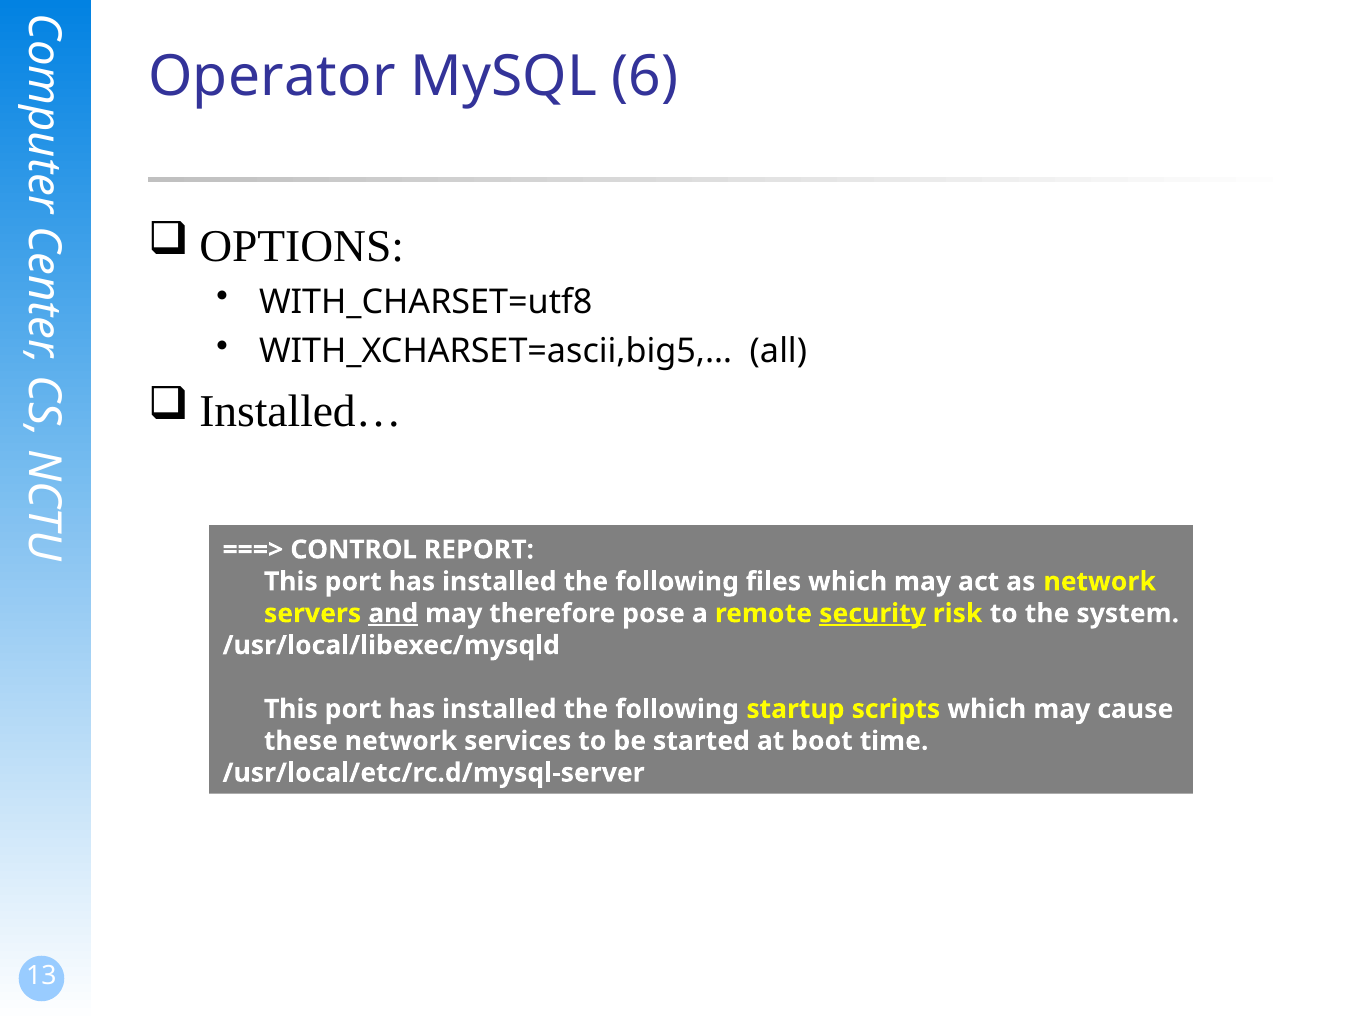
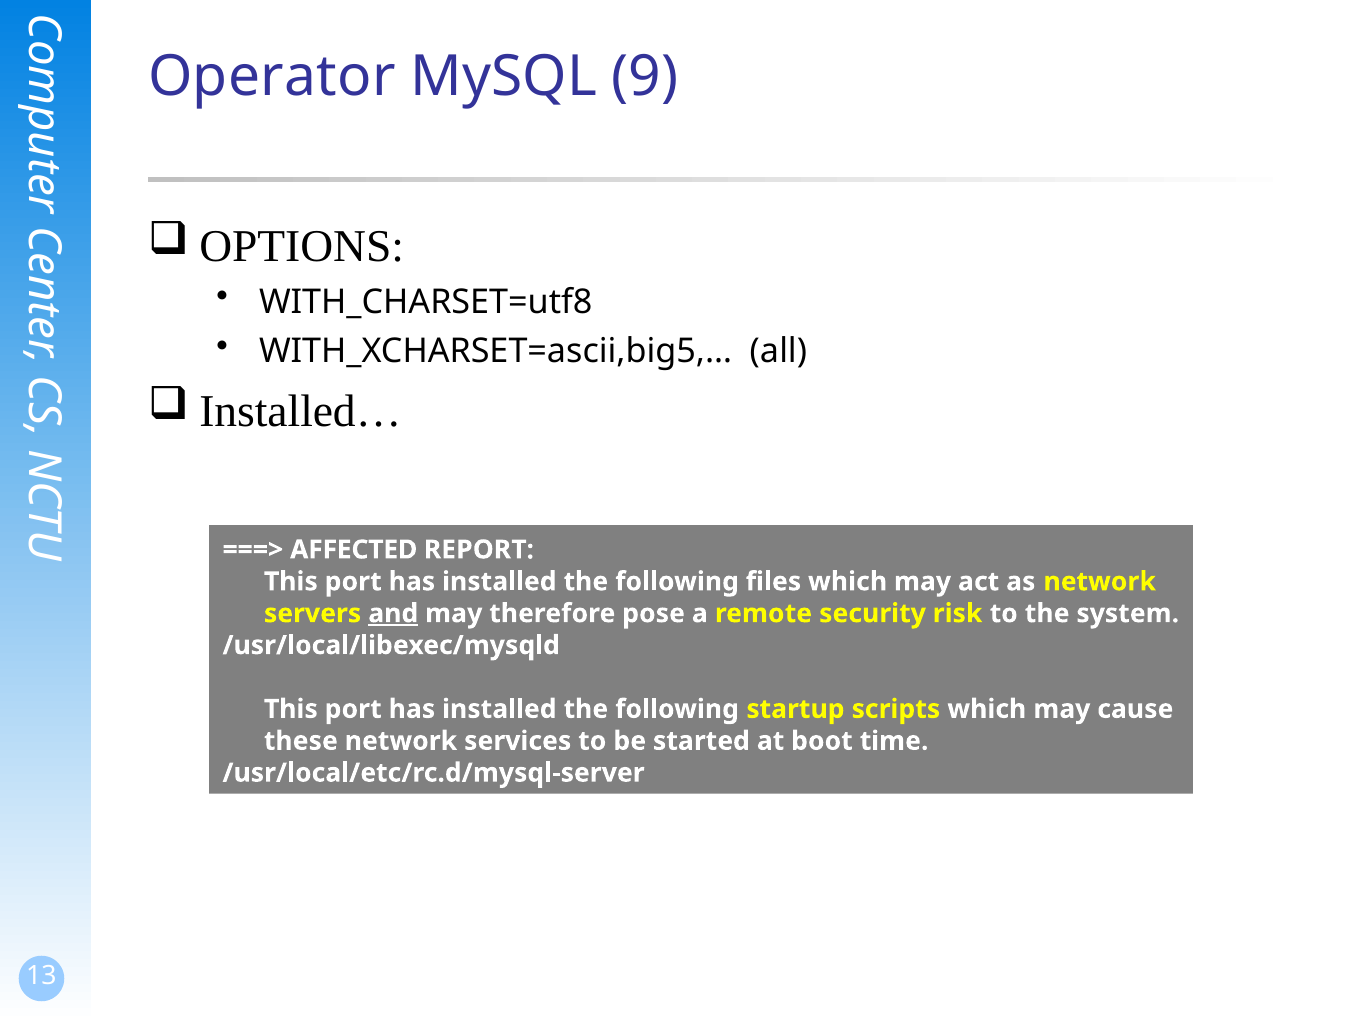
6: 6 -> 9
CONTROL: CONTROL -> AFFECTED
security underline: present -> none
